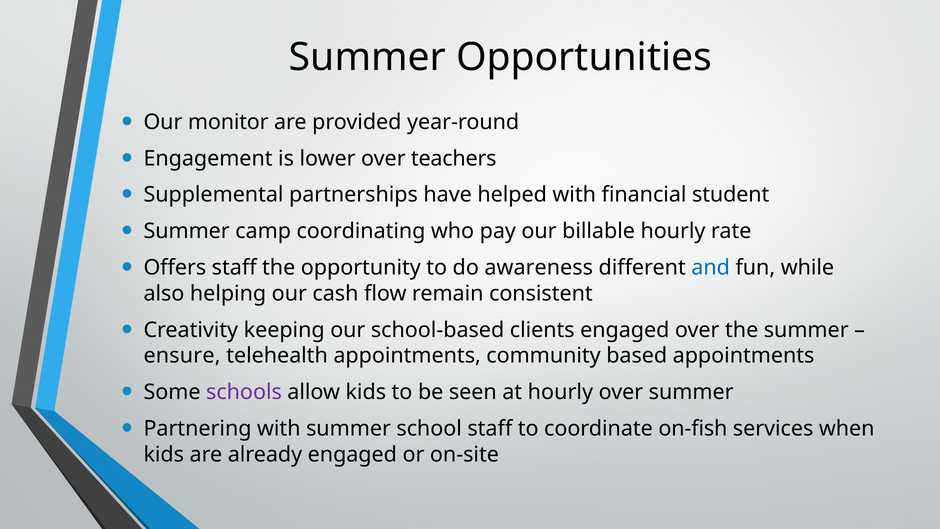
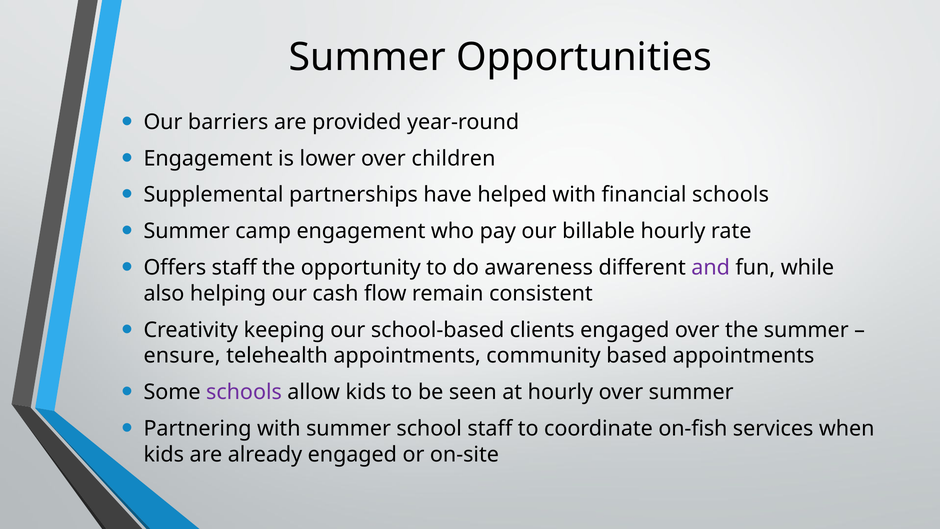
monitor: monitor -> barriers
teachers: teachers -> children
financial student: student -> schools
camp coordinating: coordinating -> engagement
and colour: blue -> purple
